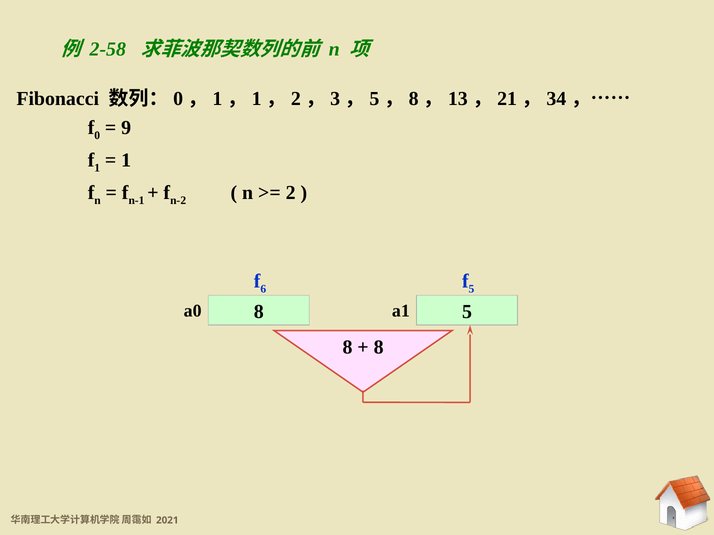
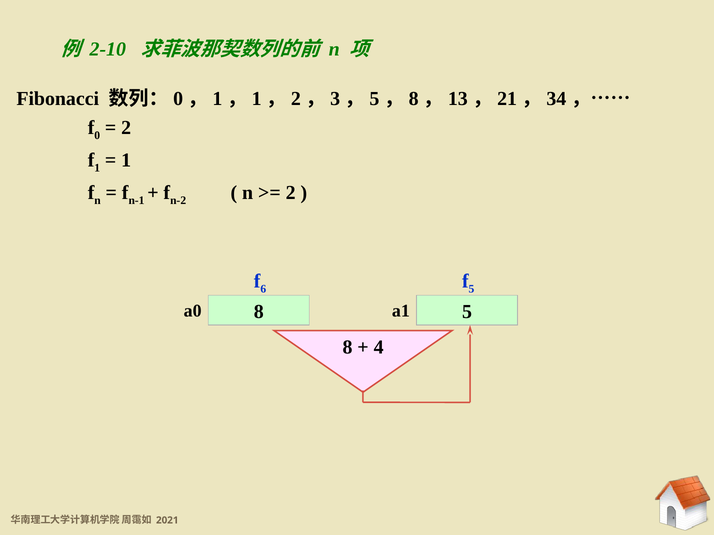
2-58: 2-58 -> 2-10
9 at (126, 128): 9 -> 2
8 at (379, 348): 8 -> 4
